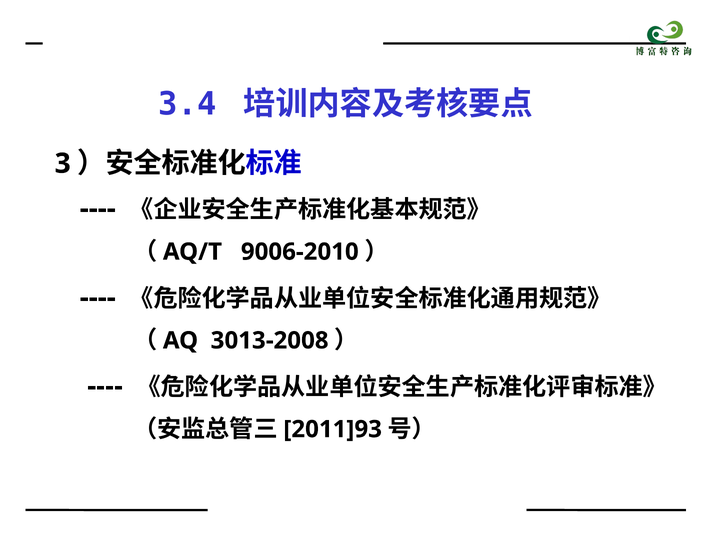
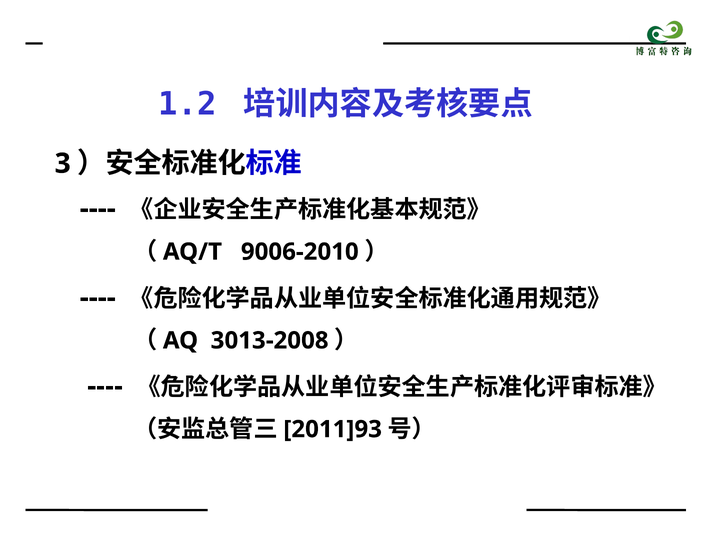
3.4: 3.4 -> 1.2
